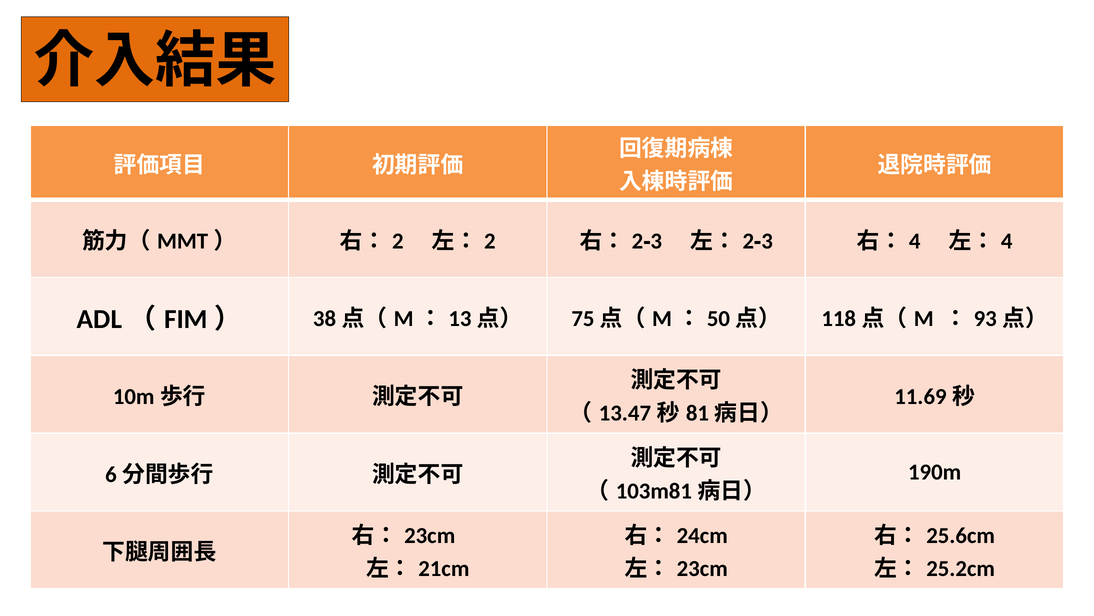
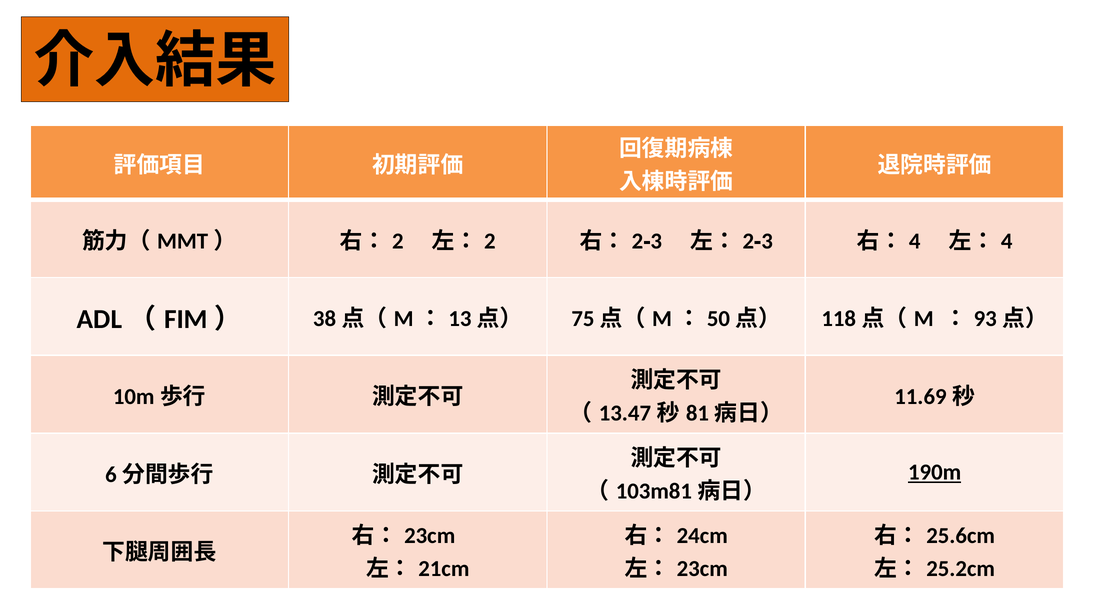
190m underline: none -> present
